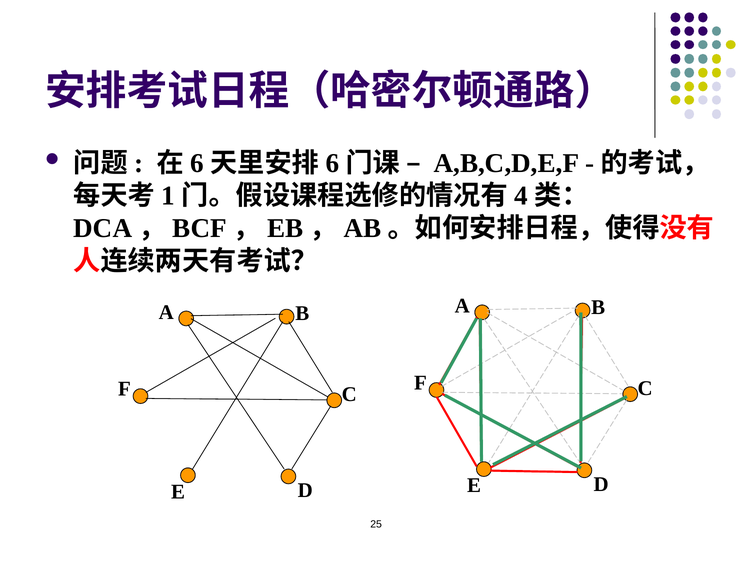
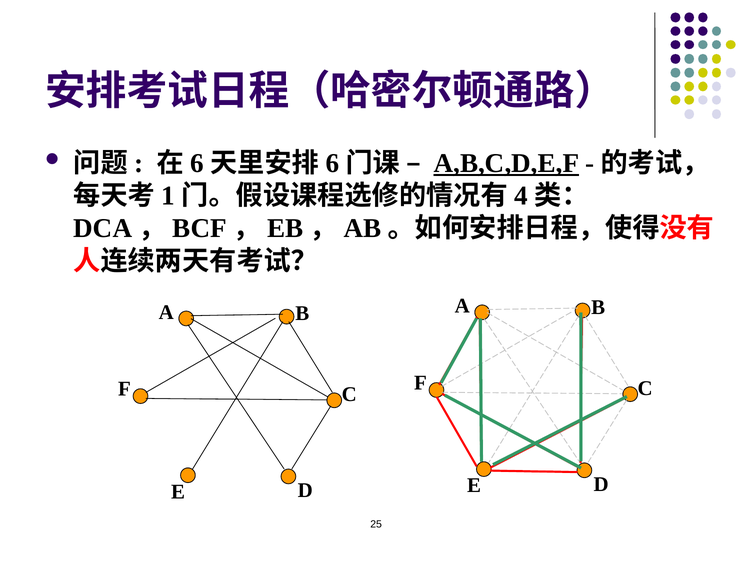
A,B,C,D,E,F underline: none -> present
